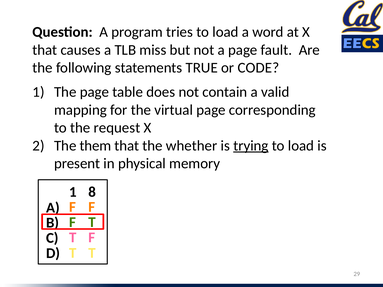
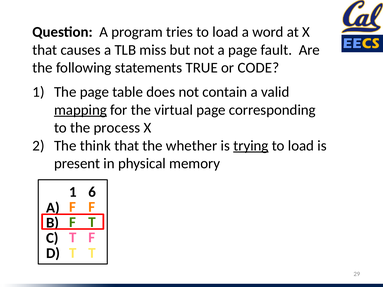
mapping underline: none -> present
request: request -> process
them: them -> think
8: 8 -> 6
